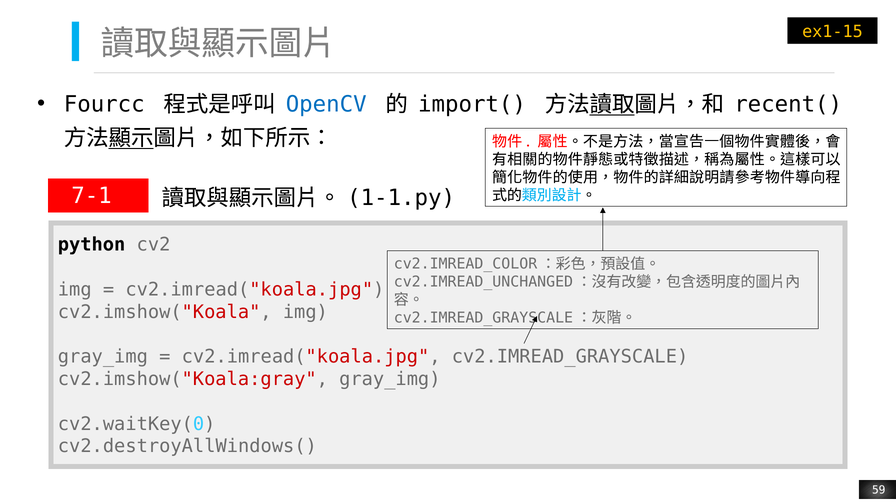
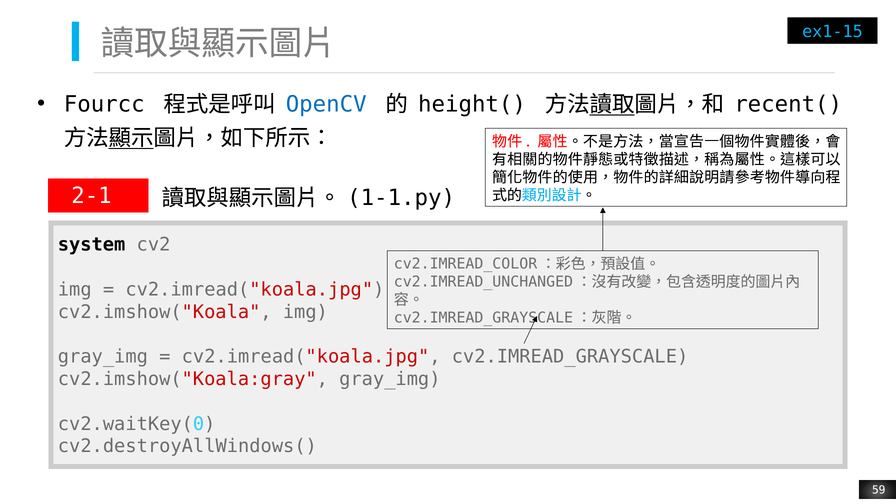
ex1-15 colour: yellow -> light blue
import(: import( -> height(
7-1: 7-1 -> 2-1
python: python -> system
